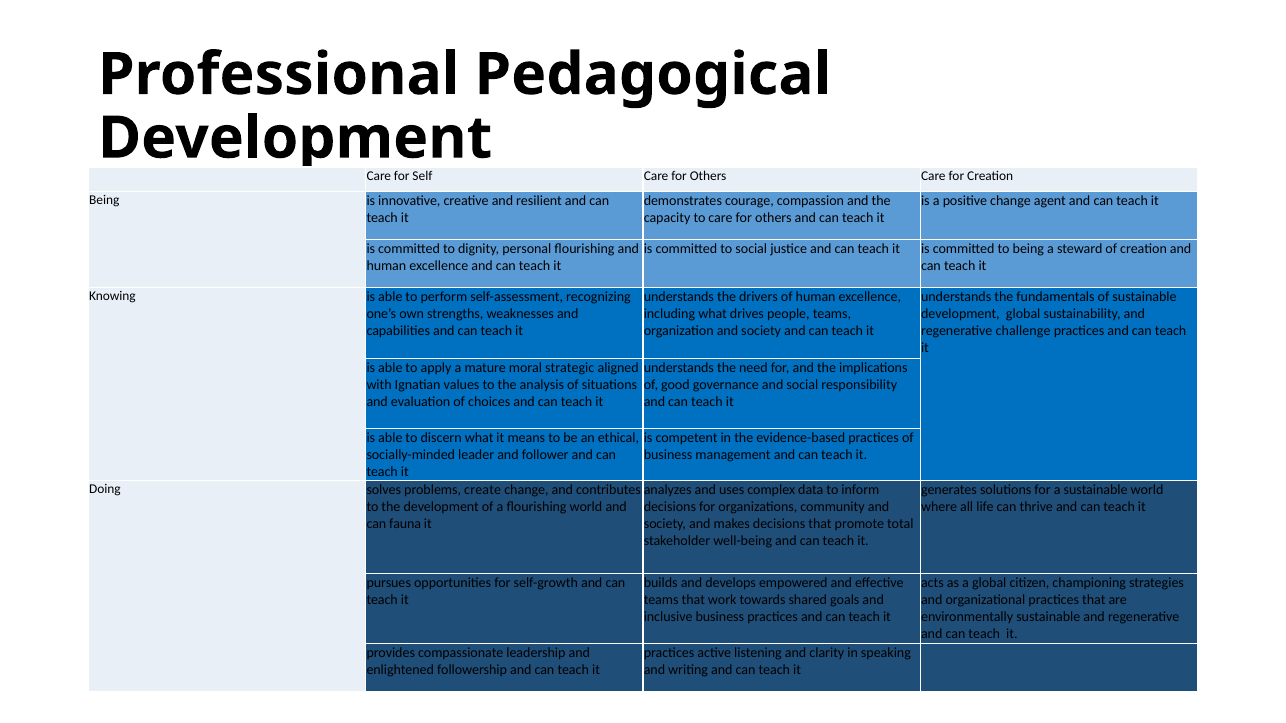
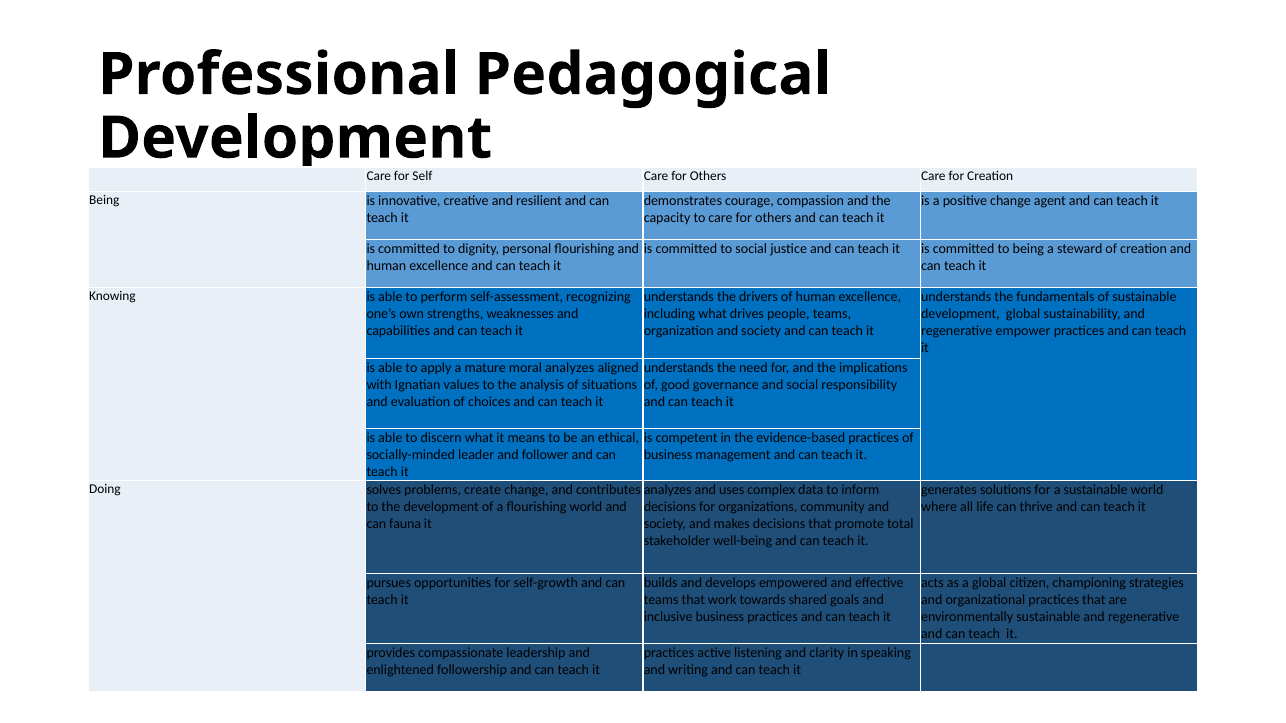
challenge: challenge -> empower
moral strategic: strategic -> analyzes
